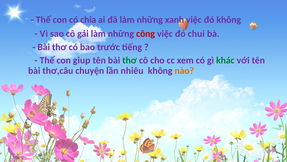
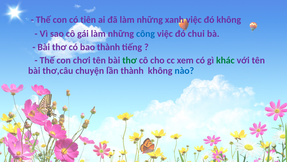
chia: chia -> tiên
công colour: red -> blue
bao trước: trước -> thành
giup: giup -> chơi
lần nhiêu: nhiêu -> thành
nào colour: orange -> blue
